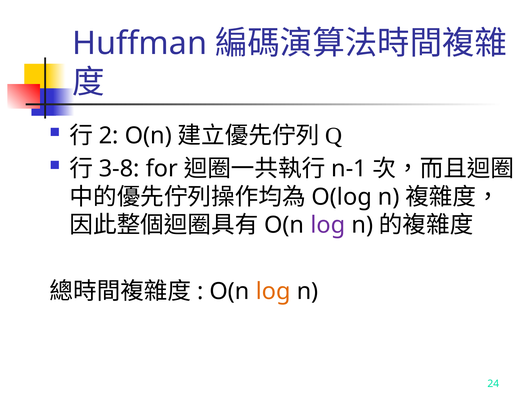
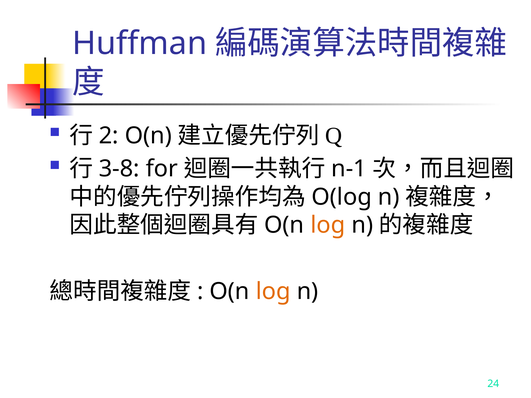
log at (328, 225) colour: purple -> orange
